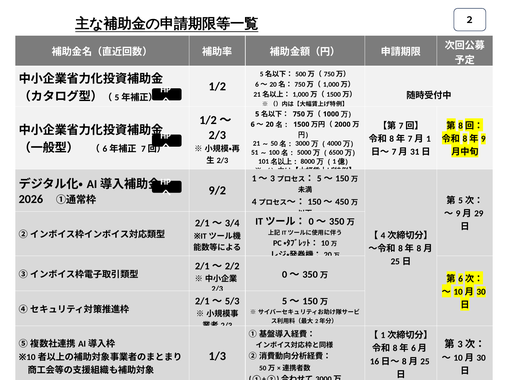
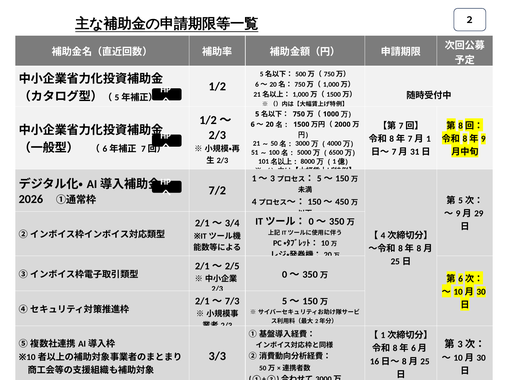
9/2: 9/2 -> 7/2
2/2: 2/2 -> 2/5
5/3: 5/3 -> 7/3
1/3: 1/3 -> 3/3
